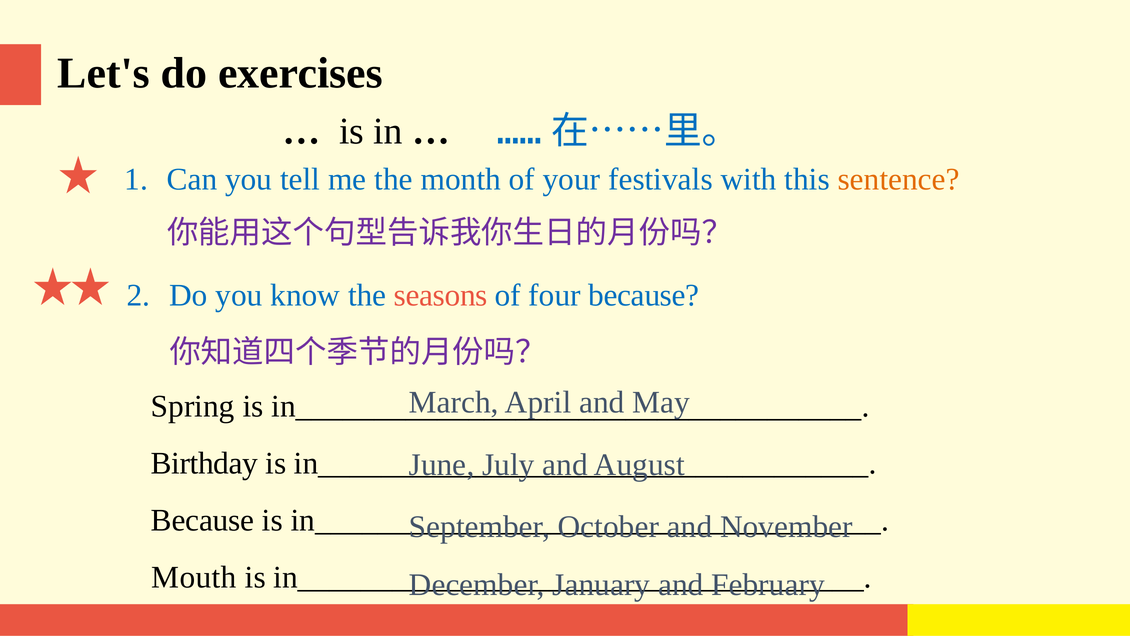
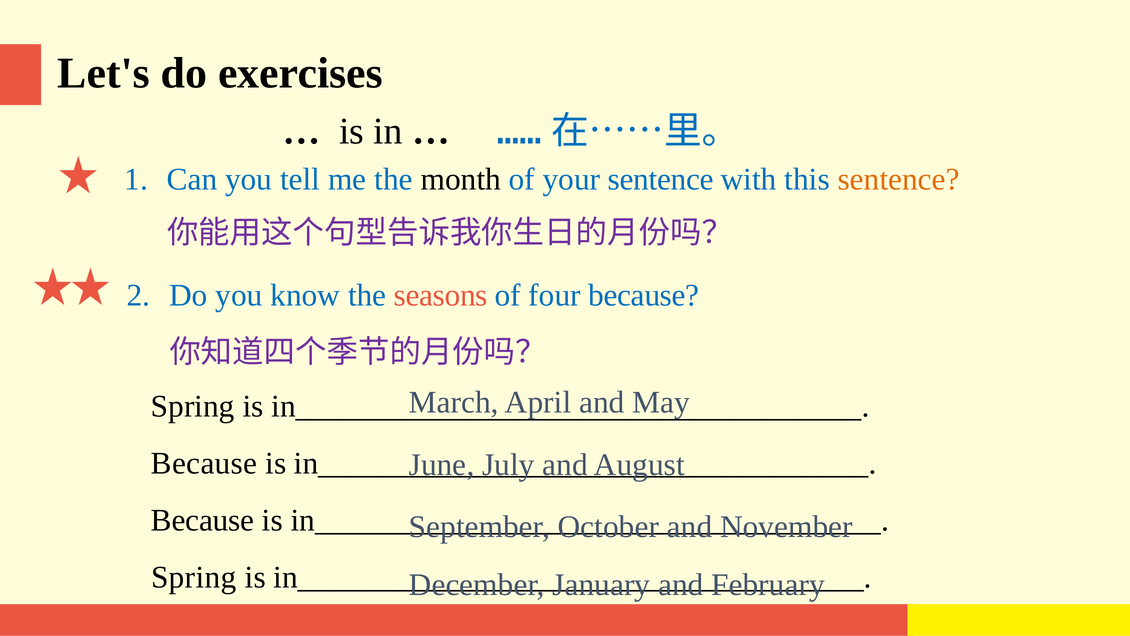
month colour: blue -> black
your festivals: festivals -> sentence
Birthday at (204, 463): Birthday -> Because
Mouth at (194, 577): Mouth -> Spring
